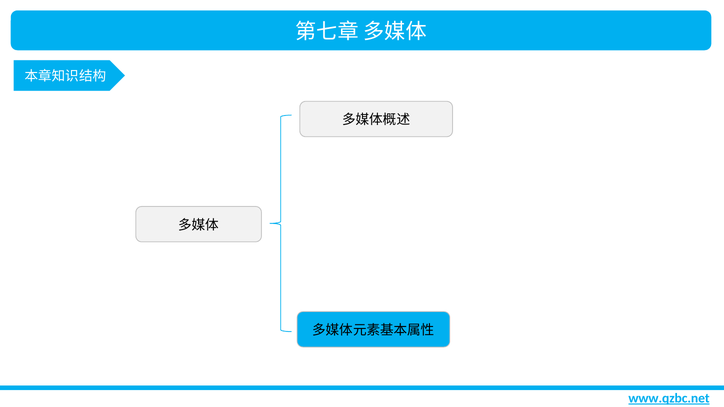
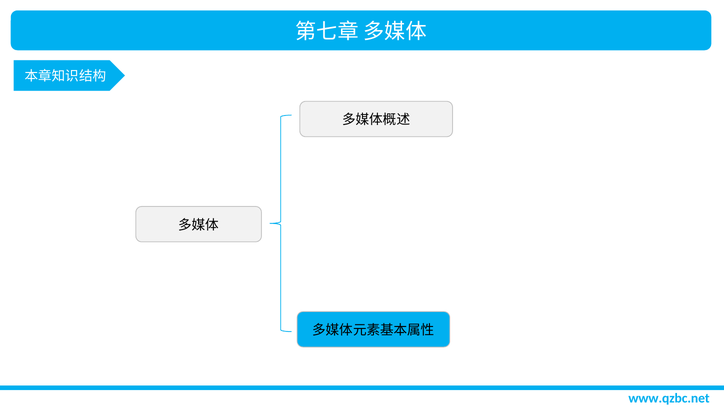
www.qzbc.net underline: present -> none
